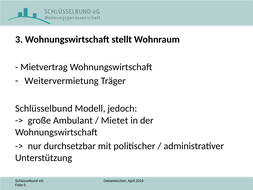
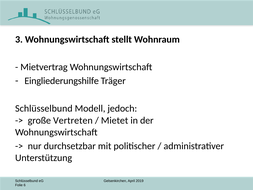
Weitervermietung: Weitervermietung -> Eingliederungshilfe
Ambulant: Ambulant -> Vertreten
